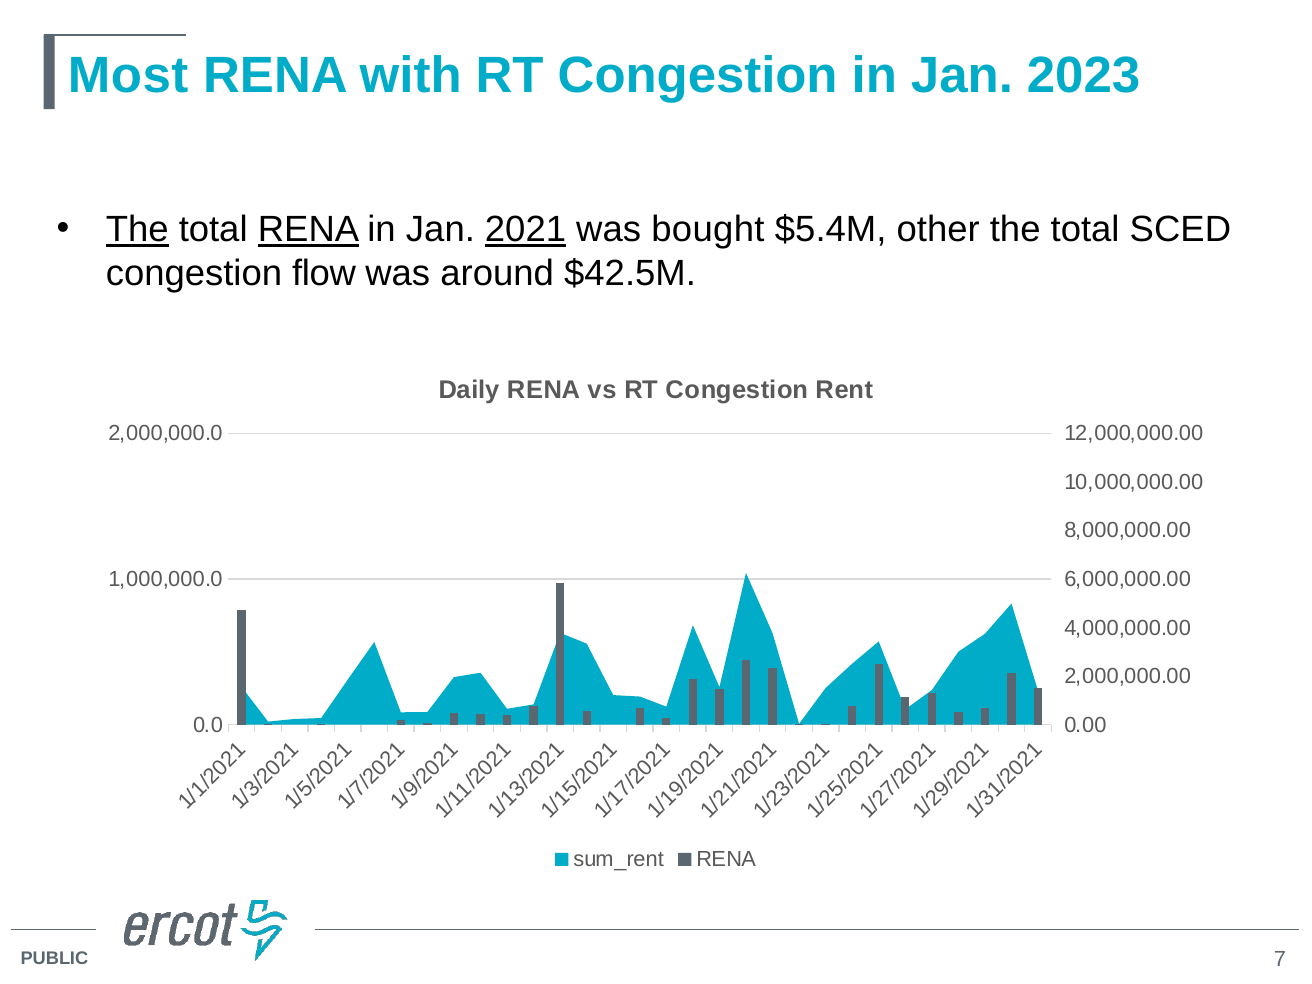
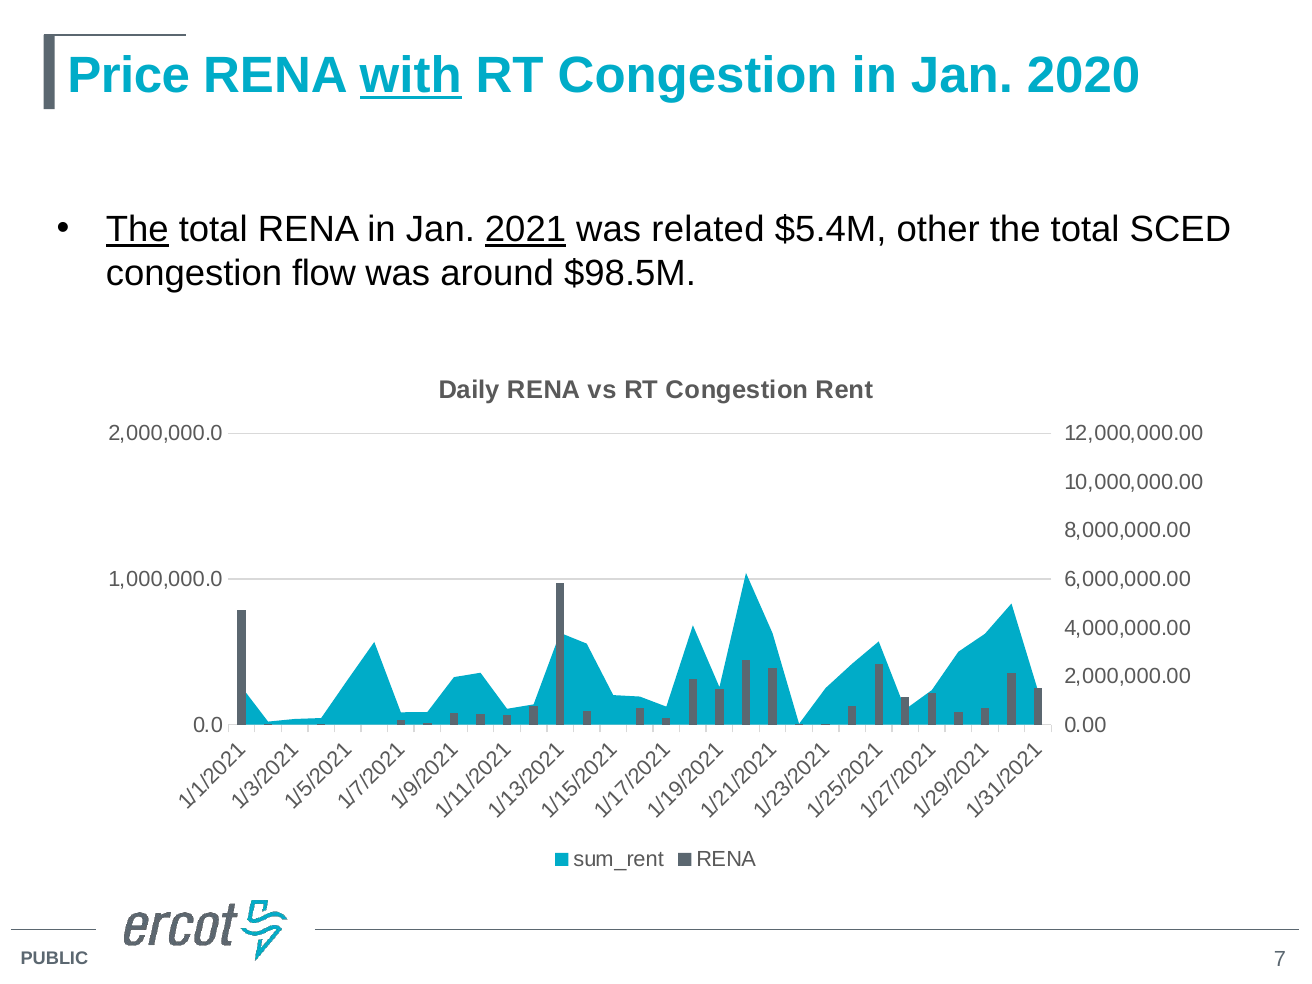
Most: Most -> Price
with underline: none -> present
2023: 2023 -> 2020
RENA at (308, 230) underline: present -> none
bought: bought -> related
$42.5M: $42.5M -> $98.5M
